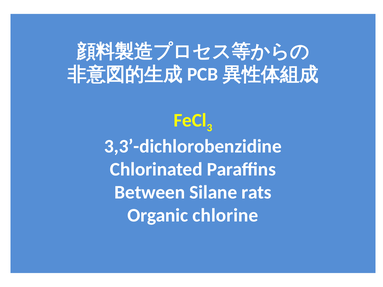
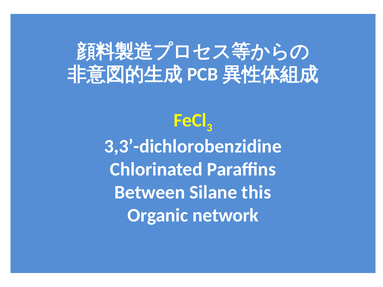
rats: rats -> this
chlorine: chlorine -> network
